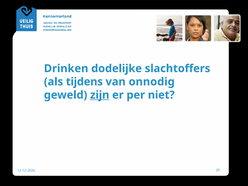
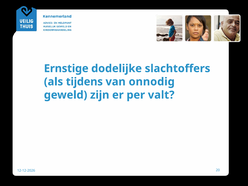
Drinken: Drinken -> Ernstige
zijn underline: present -> none
niet: niet -> valt
